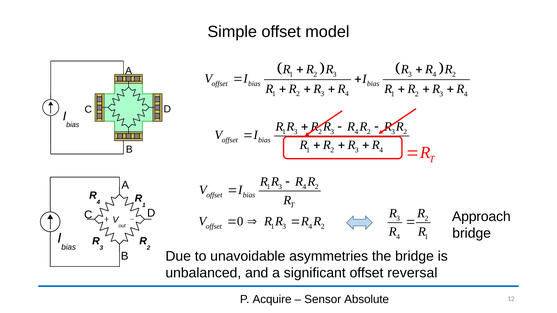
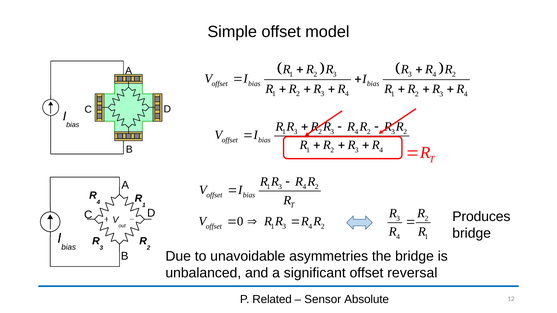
Approach: Approach -> Produces
Acquire: Acquire -> Related
